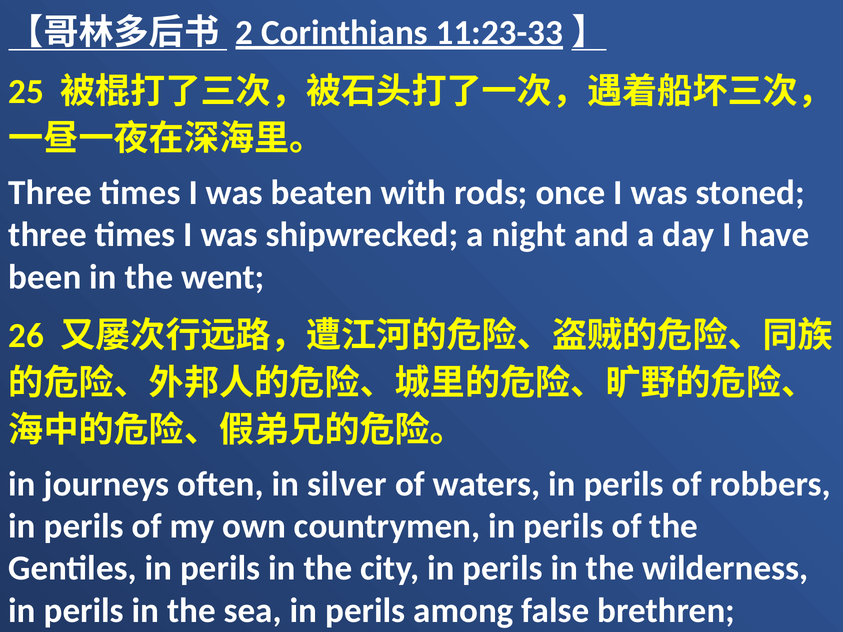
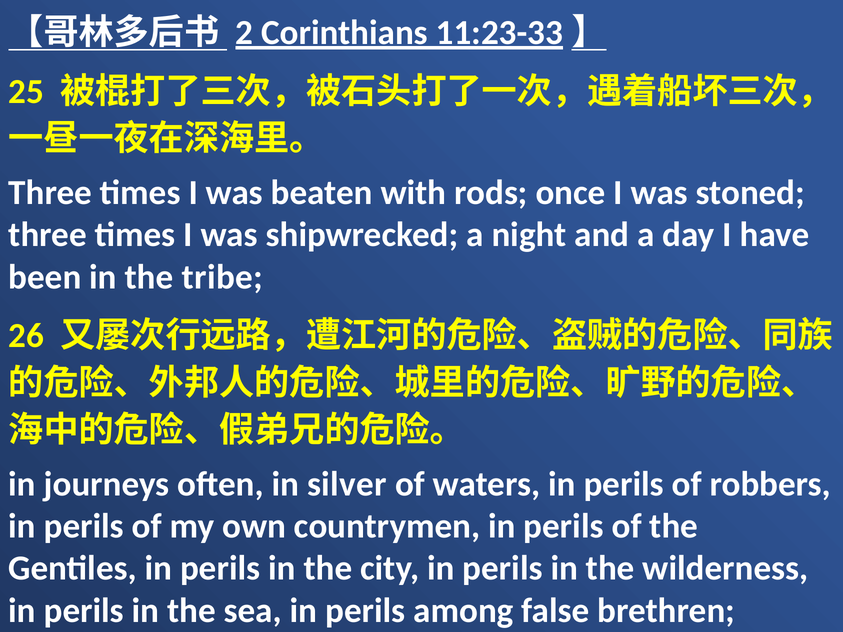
went: went -> tribe
